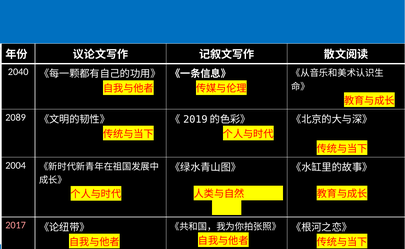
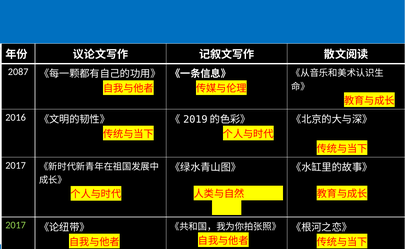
2040: 2040 -> 2087
2089 at (16, 117): 2089 -> 2016
2004 at (16, 165): 2004 -> 2017
2017 at (16, 225) colour: pink -> light green
